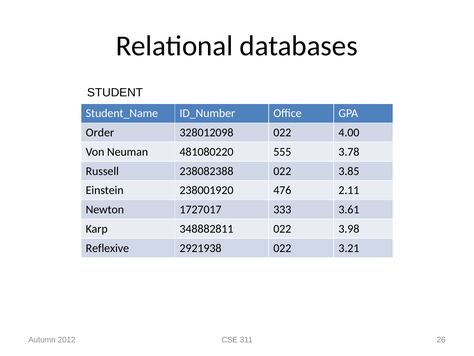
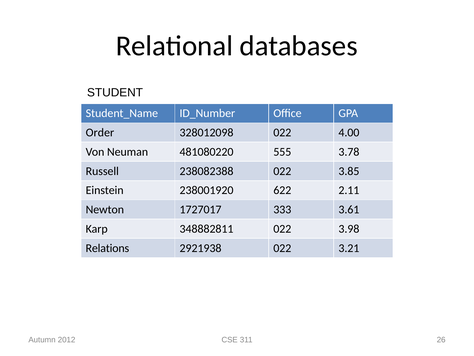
476: 476 -> 622
Reflexive: Reflexive -> Relations
